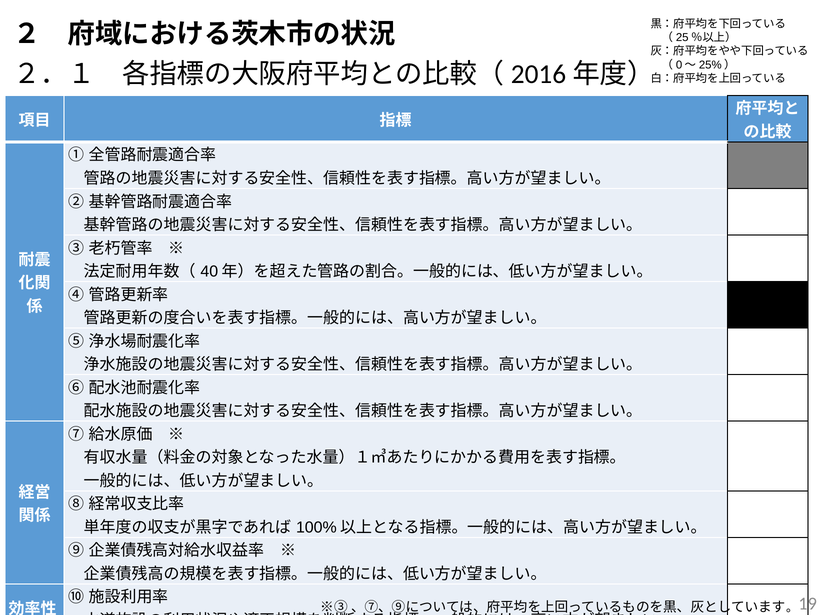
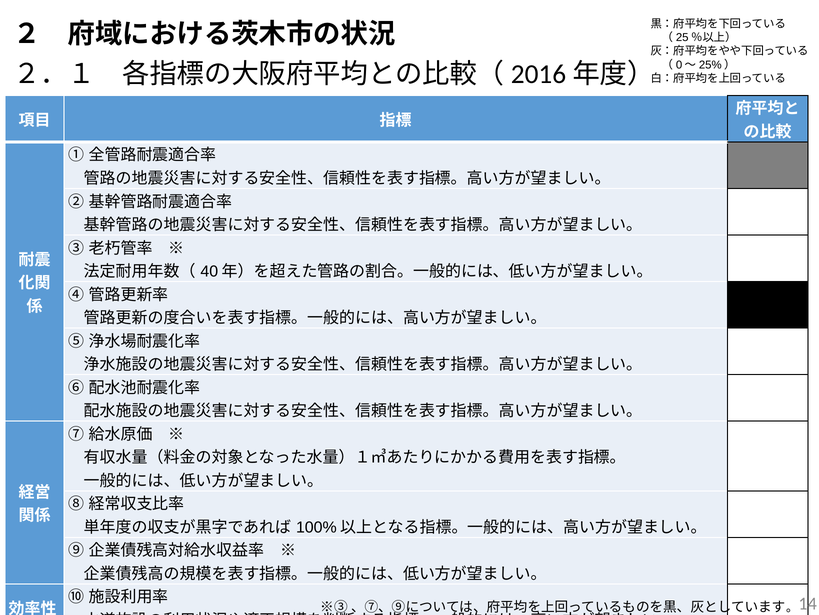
19: 19 -> 14
